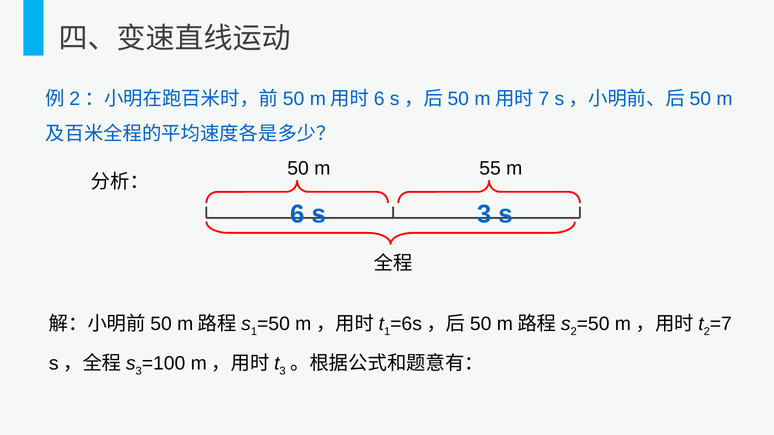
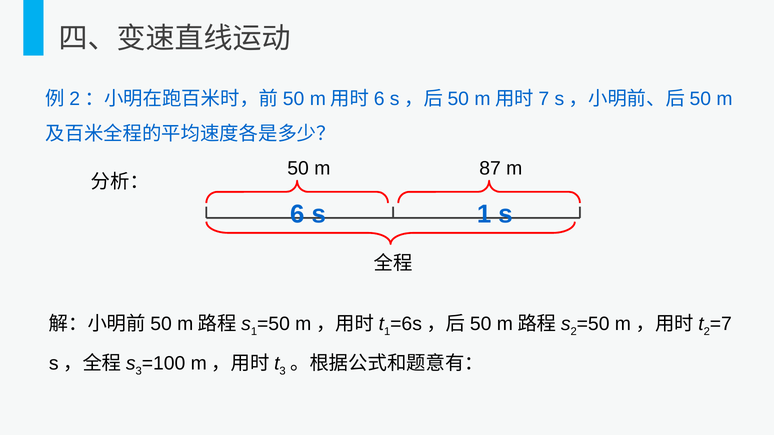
55: 55 -> 87
s 3: 3 -> 1
